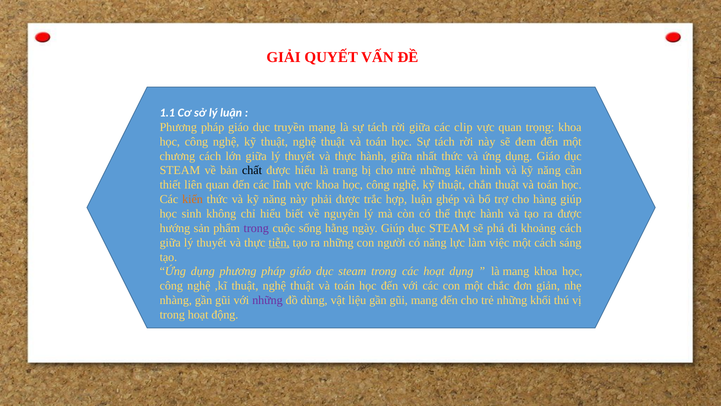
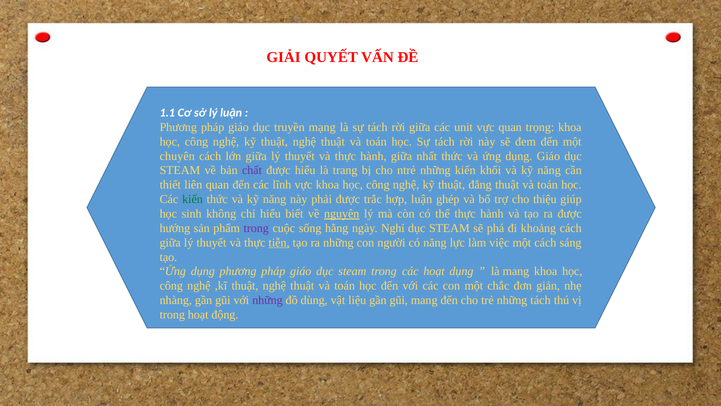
clip: clip -> unit
chương: chương -> chuyên
chất colour: black -> purple
hình: hình -> khối
chắn: chắn -> đẳng
kiến at (193, 199) colour: orange -> green
hàng: hàng -> thiệu
nguyên underline: none -> present
ngày Giúp: Giúp -> Nghỉ
những khối: khối -> tách
